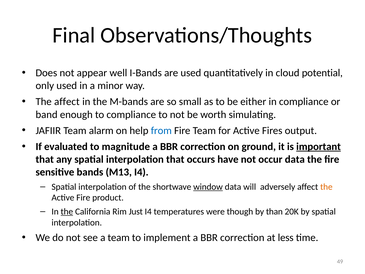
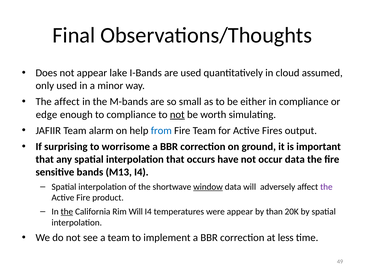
well: well -> lake
potential: potential -> assumed
band: band -> edge
not at (177, 114) underline: none -> present
evaluated: evaluated -> surprising
magnitude: magnitude -> worrisome
important underline: present -> none
the at (326, 187) colour: orange -> purple
Rim Just: Just -> Will
were though: though -> appear
